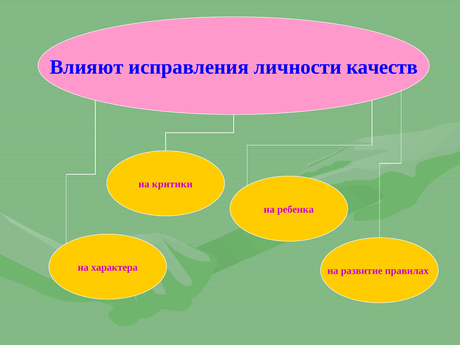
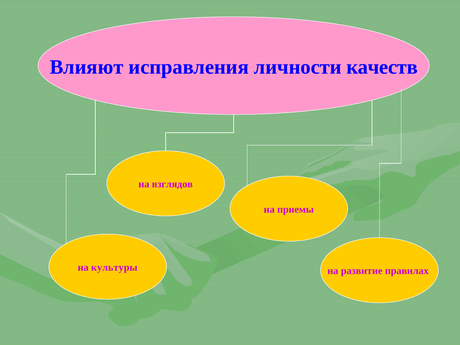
критики: критики -> взглядов
ребенка: ребенка -> приемы
характера: характера -> культуры
